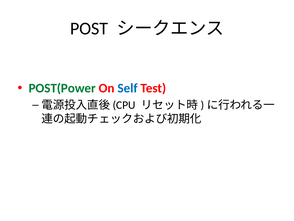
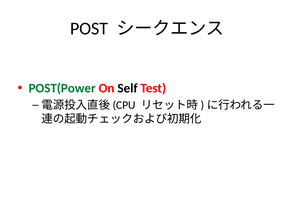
Self colour: blue -> black
